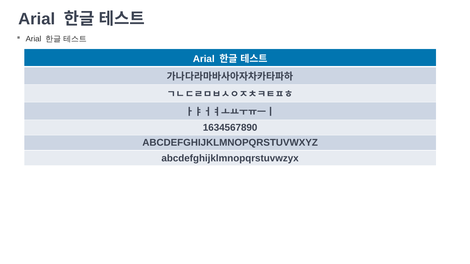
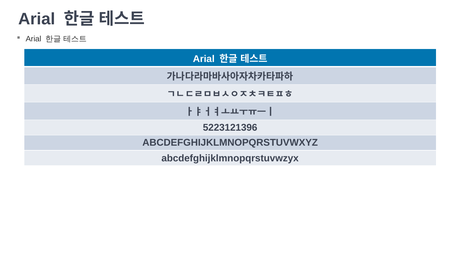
1634567890: 1634567890 -> 5223121396
